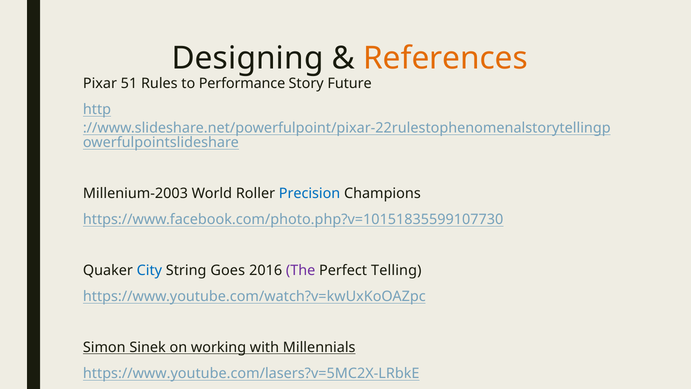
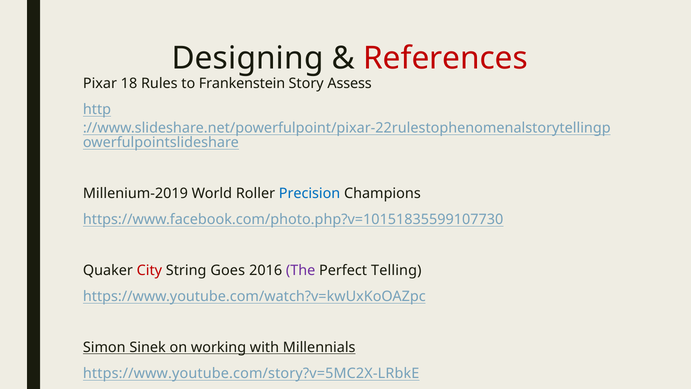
References colour: orange -> red
51: 51 -> 18
Performance: Performance -> Frankenstein
Future: Future -> Assess
Millenium-2003: Millenium-2003 -> Millenium-2019
City colour: blue -> red
https://www.youtube.com/lasers?v=5MC2X-LRbkE: https://www.youtube.com/lasers?v=5MC2X-LRbkE -> https://www.youtube.com/story?v=5MC2X-LRbkE
